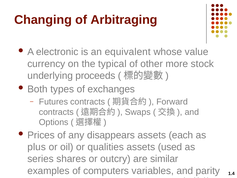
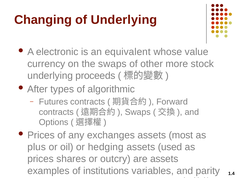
of Arbitraging: Arbitraging -> Underlying
the typical: typical -> swaps
Both: Both -> After
exchanges: exchanges -> algorithmic
disappears: disappears -> exchanges
each: each -> most
qualities: qualities -> hedging
series at (41, 159): series -> prices
are similar: similar -> assets
computers: computers -> institutions
